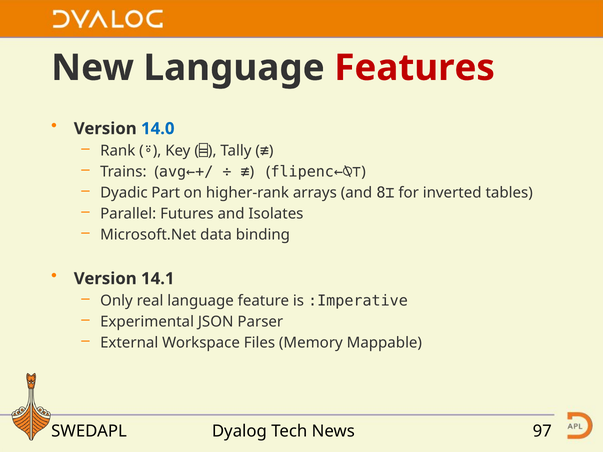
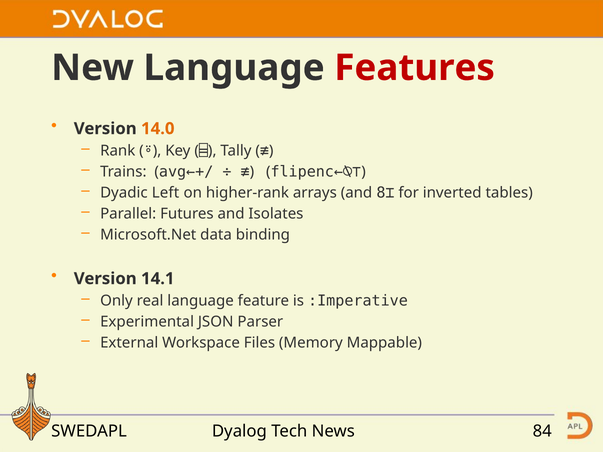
14.0 colour: blue -> orange
Part: Part -> Left
97: 97 -> 84
